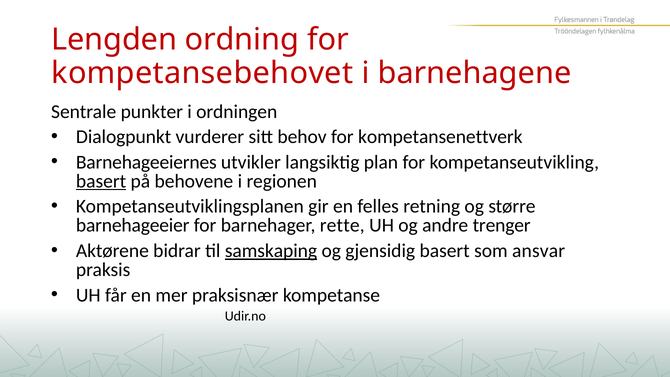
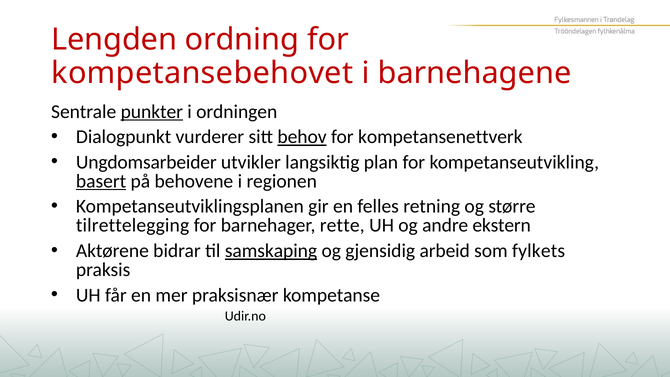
punkter underline: none -> present
behov underline: none -> present
Barnehageeiernes: Barnehageeiernes -> Ungdomsarbeider
barnehageeier: barnehageeier -> tilrettelegging
trenger: trenger -> ekstern
gjensidig basert: basert -> arbeid
ansvar: ansvar -> fylkets
